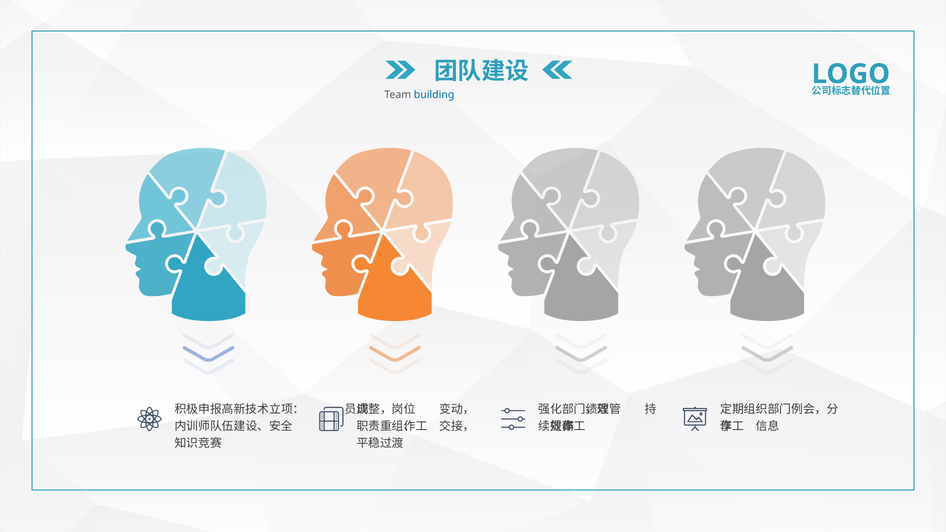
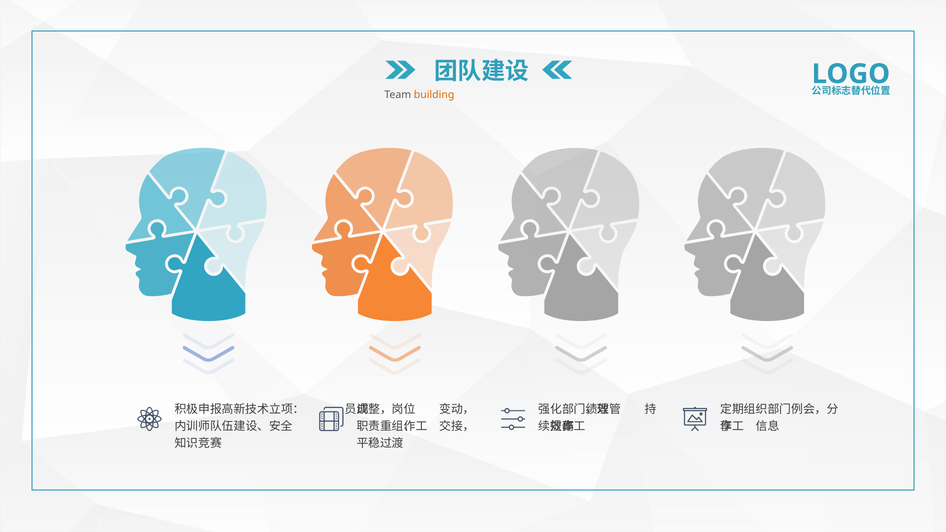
building colour: blue -> orange
